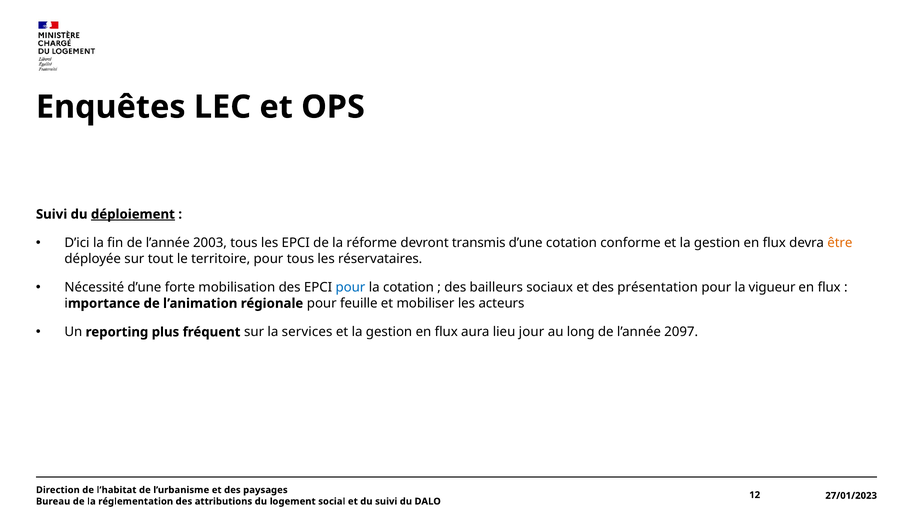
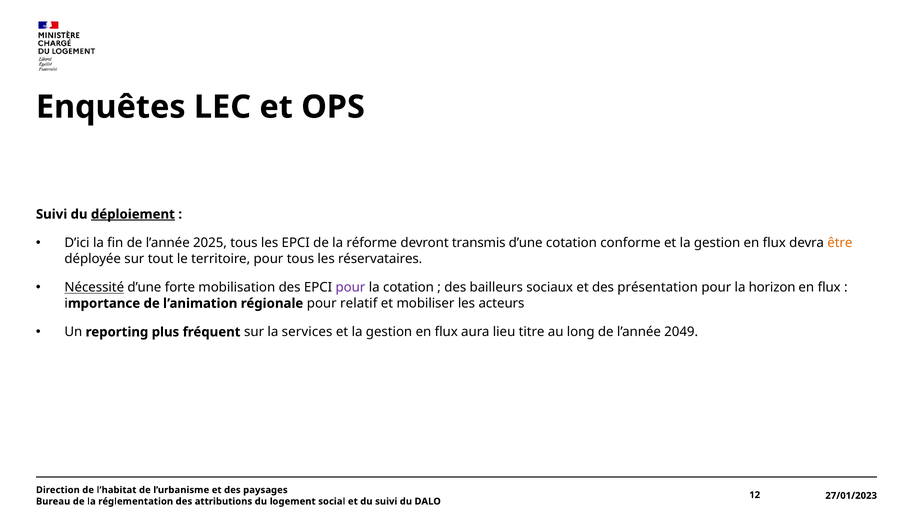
2003: 2003 -> 2025
Nécessité underline: none -> present
pour at (350, 288) colour: blue -> purple
vigueur: vigueur -> horizon
feuille: feuille -> relatif
jour: jour -> titre
2097: 2097 -> 2049
